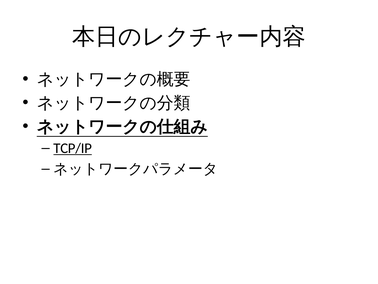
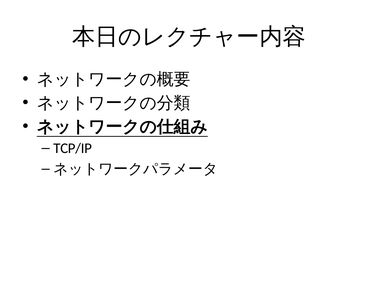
TCP/IP underline: present -> none
